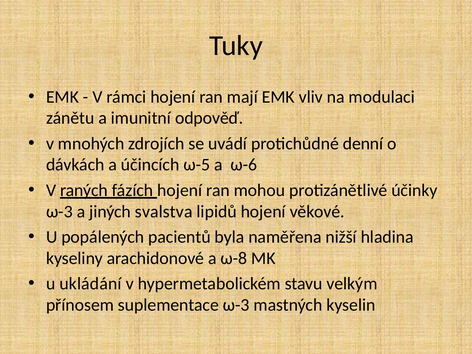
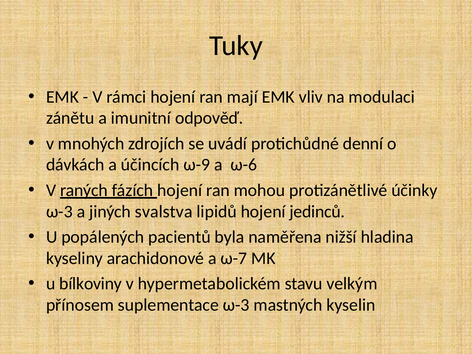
ω-5: ω-5 -> ω-9
věkové: věkové -> jedinců
ω-8: ω-8 -> ω-7
ukládání: ukládání -> bílkoviny
